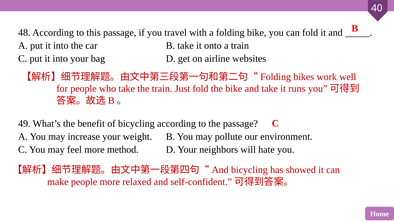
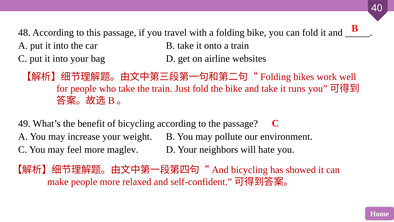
method: method -> maglev
